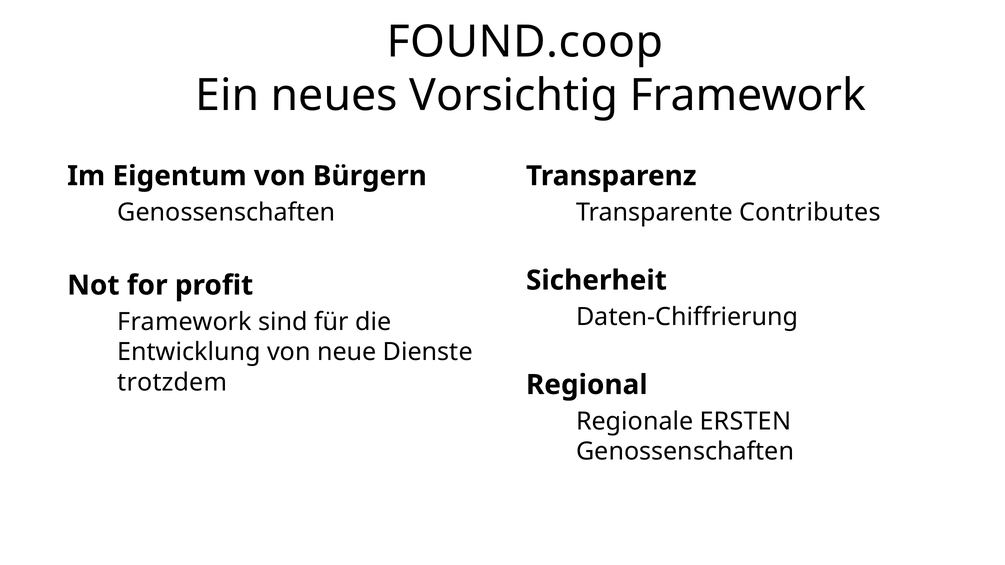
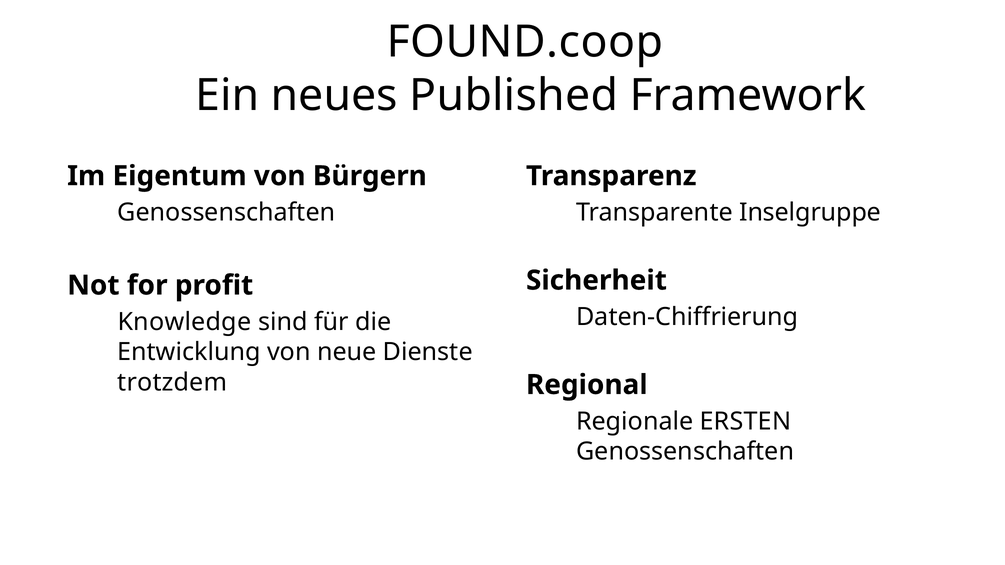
Vorsichtig: Vorsichtig -> Published
Contributes: Contributes -> Inselgruppe
Framework at (185, 322): Framework -> Knowledge
